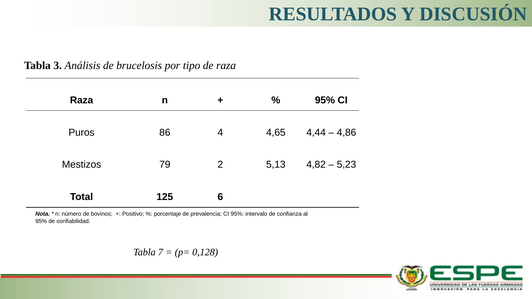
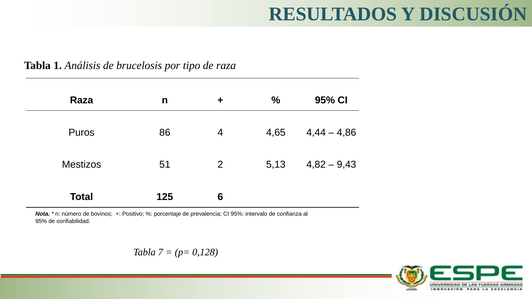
3: 3 -> 1
79: 79 -> 51
5,23: 5,23 -> 9,43
